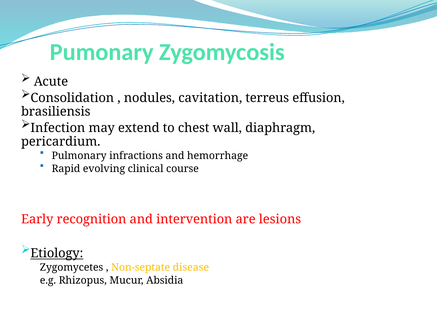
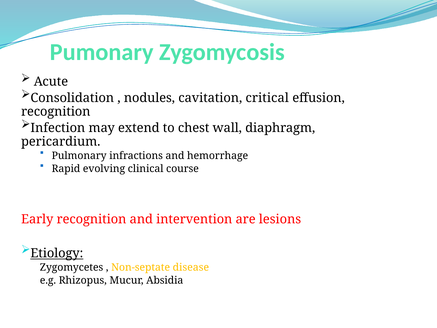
terreus: terreus -> critical
brasiliensis at (56, 112): brasiliensis -> recognition
